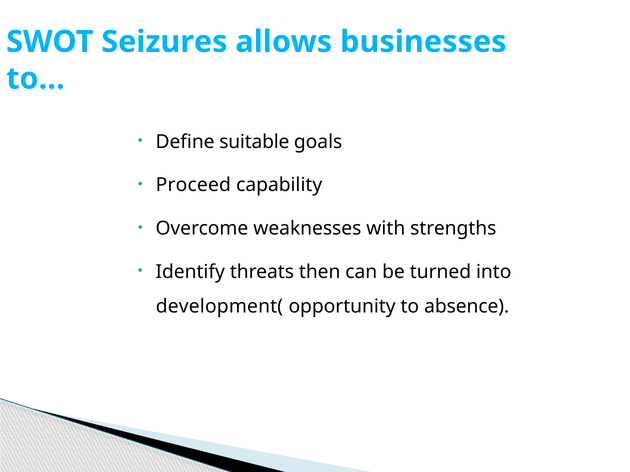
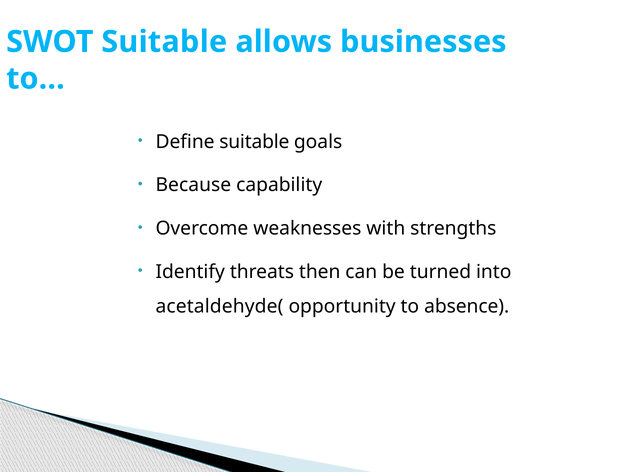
SWOT Seizures: Seizures -> Suitable
Proceed: Proceed -> Because
development(: development( -> acetaldehyde(
